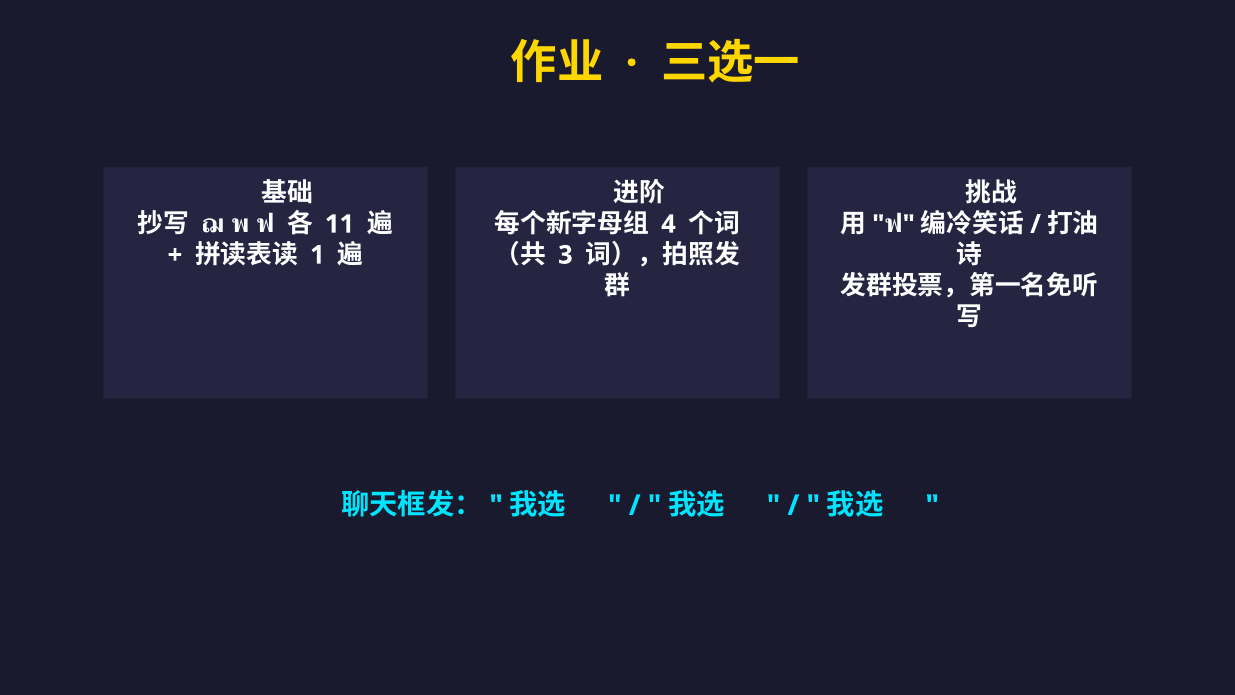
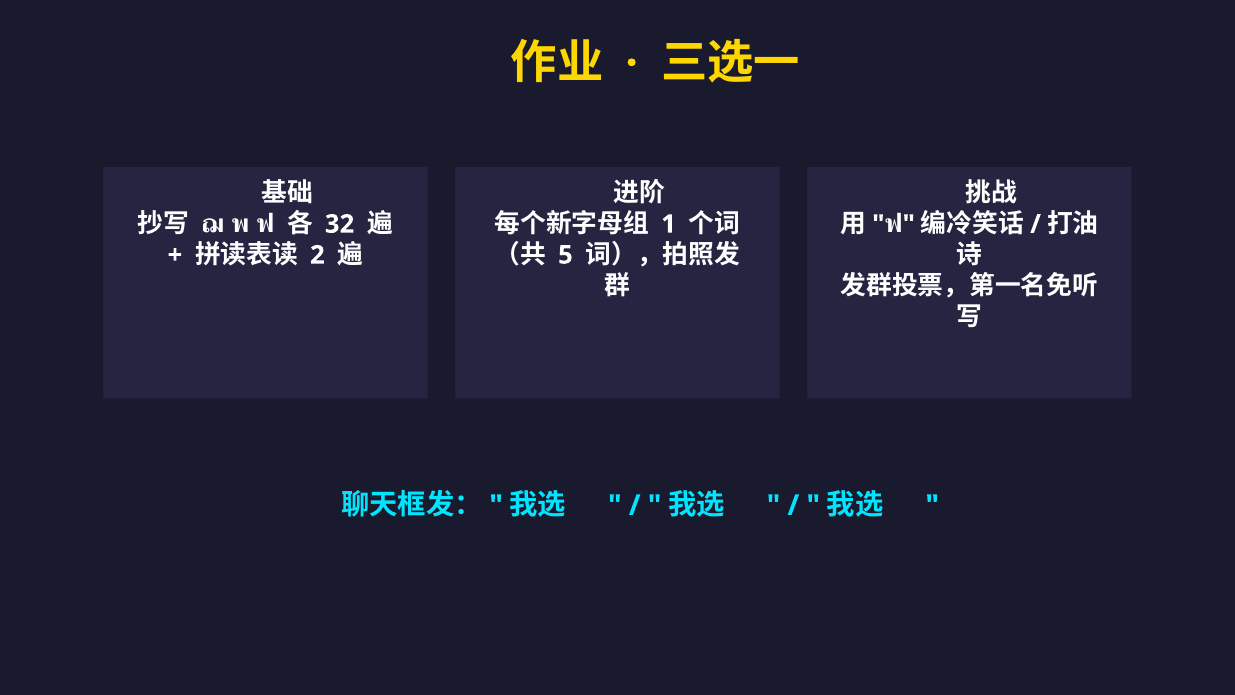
11: 11 -> 32
4: 4 -> 1
3: 3 -> 5
1: 1 -> 2
